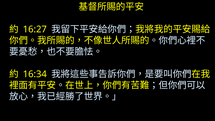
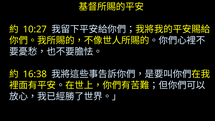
16:27: 16:27 -> 10:27
16:34: 16:34 -> 16:38
